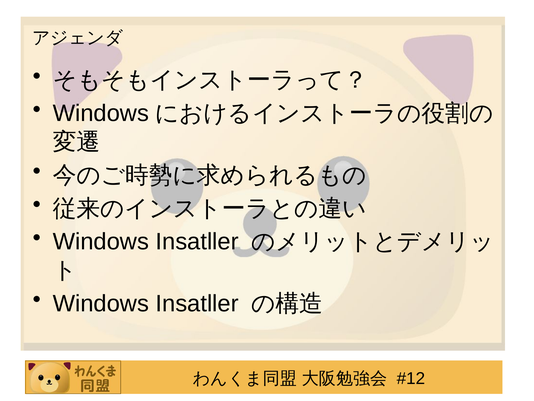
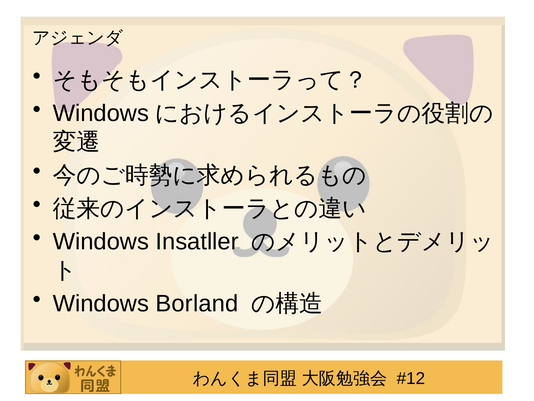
Insatller at (197, 303): Insatller -> Borland
